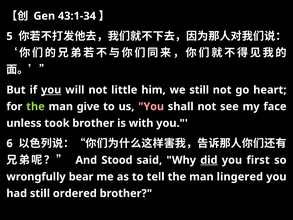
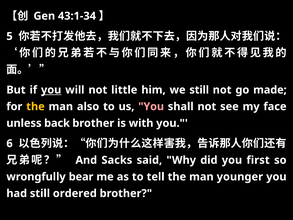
heart: heart -> made
the at (35, 106) colour: light green -> yellow
give: give -> also
took: took -> back
Stood: Stood -> Sacks
did underline: present -> none
lingered: lingered -> younger
